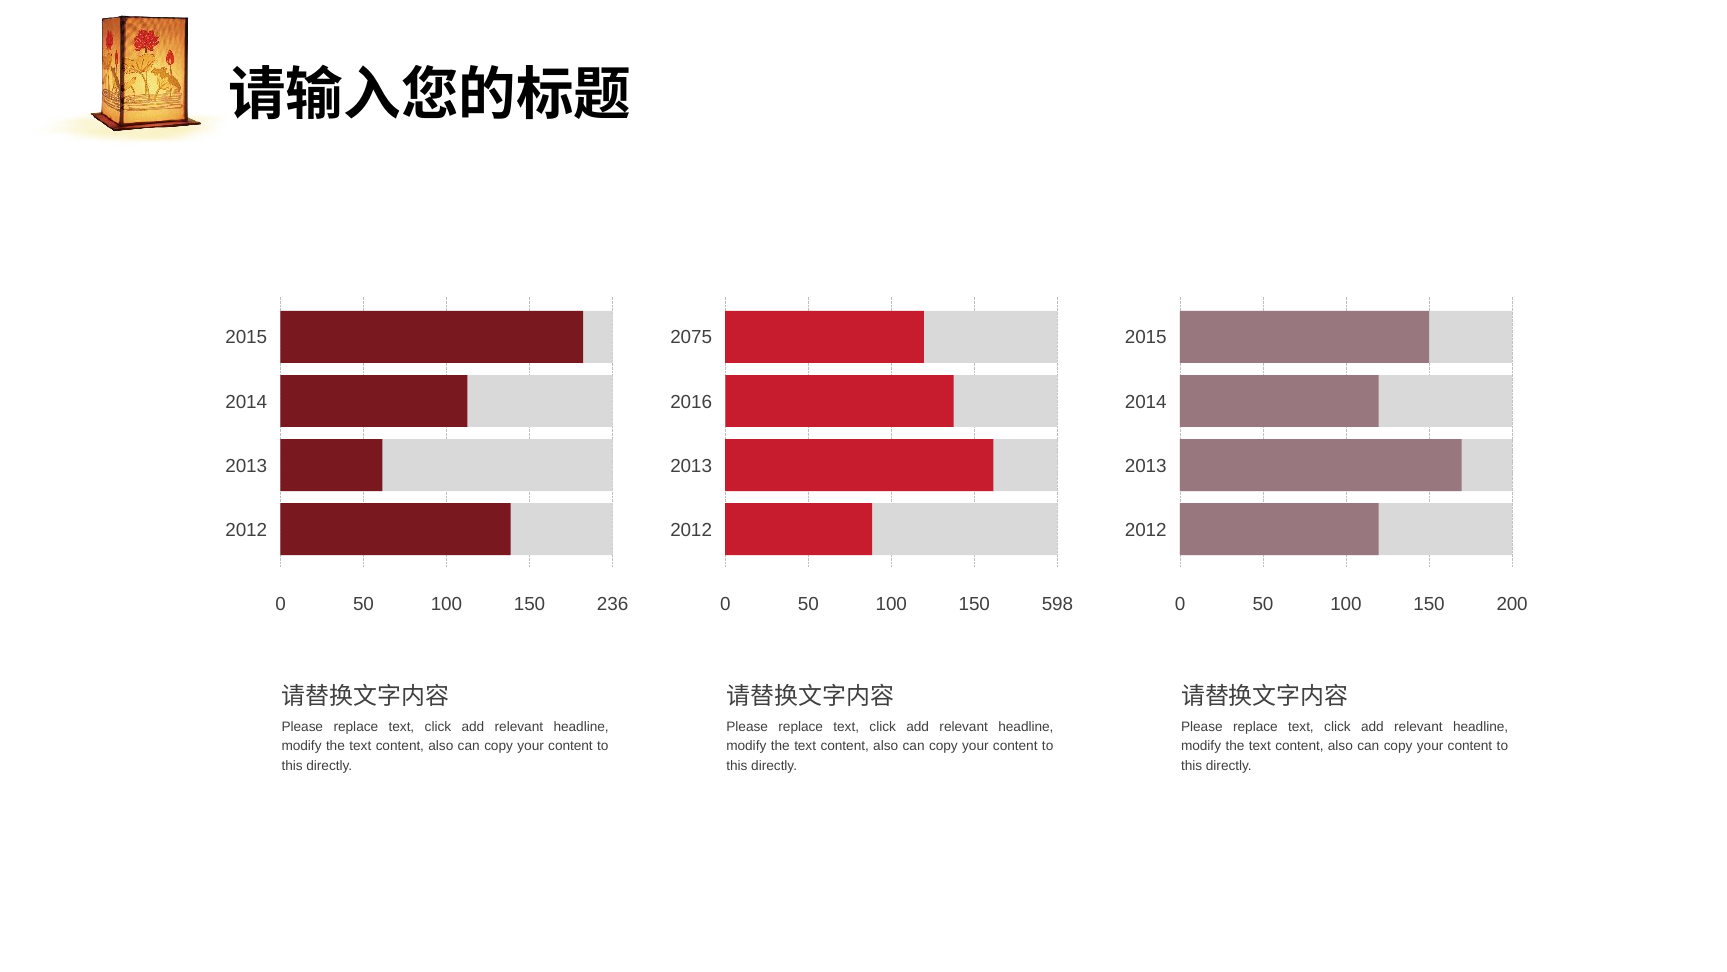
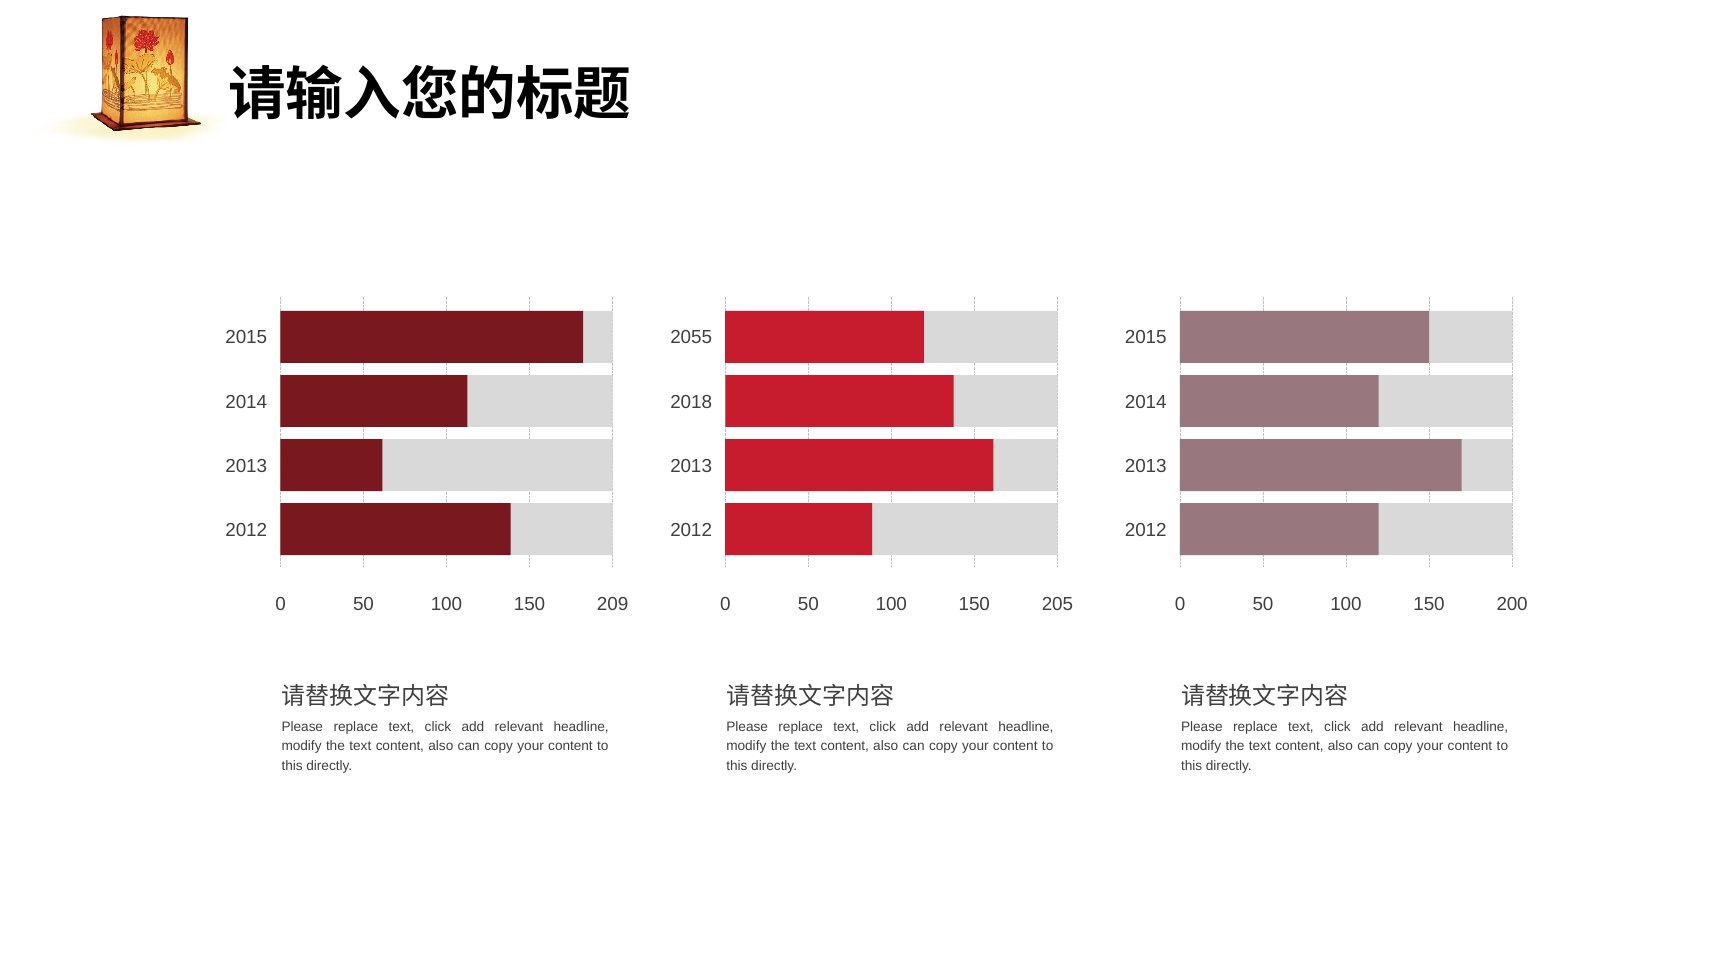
2075: 2075 -> 2055
2016: 2016 -> 2018
236: 236 -> 209
598: 598 -> 205
